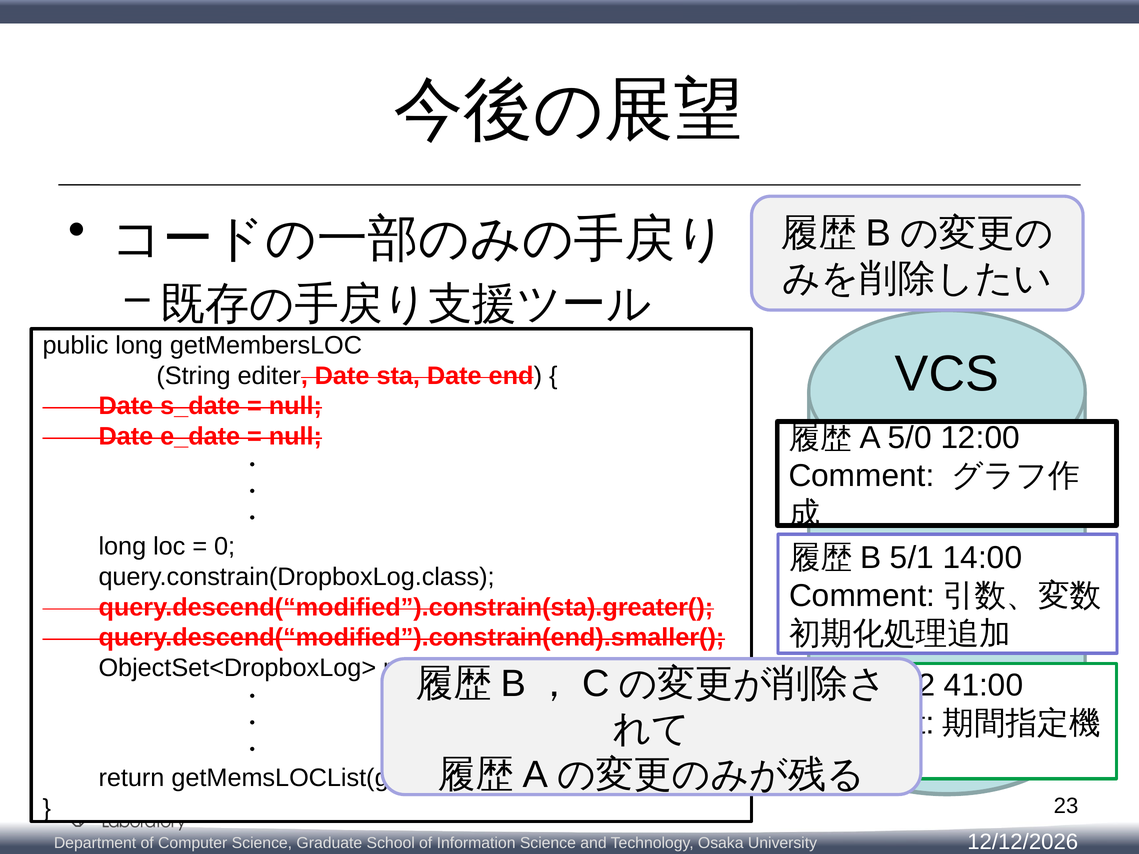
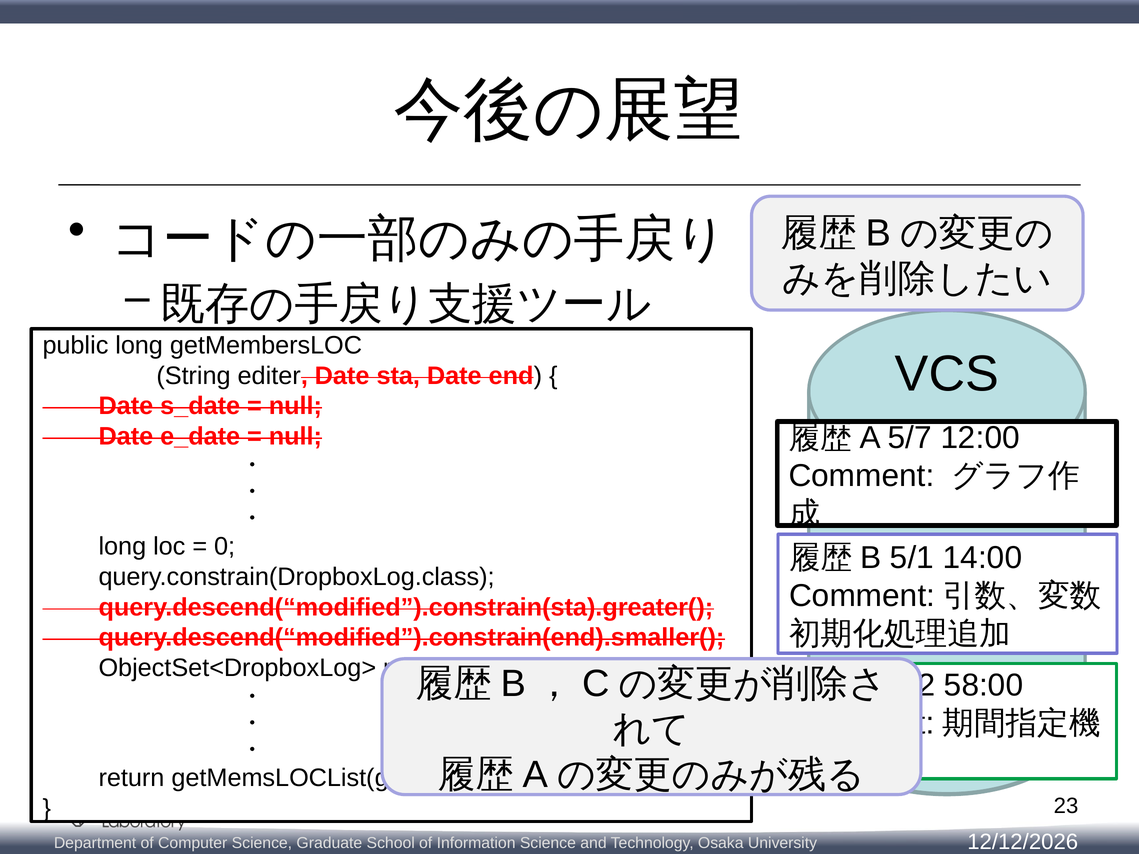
5/0: 5/0 -> 5/7
41:00: 41:00 -> 58:00
